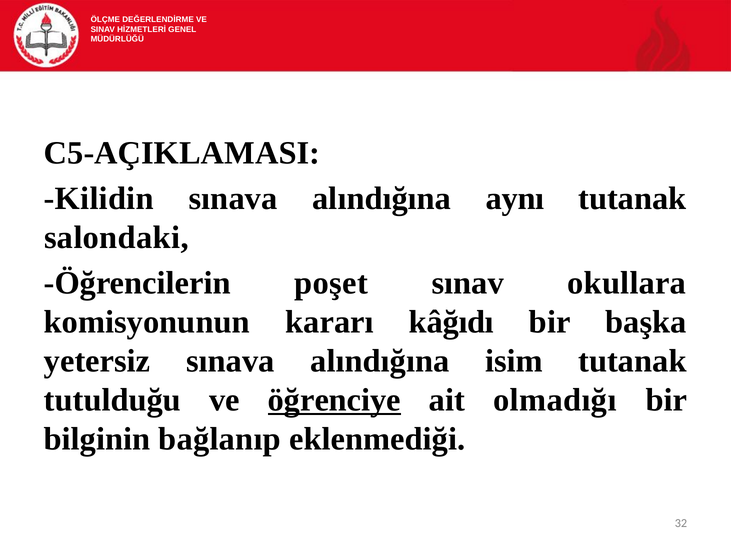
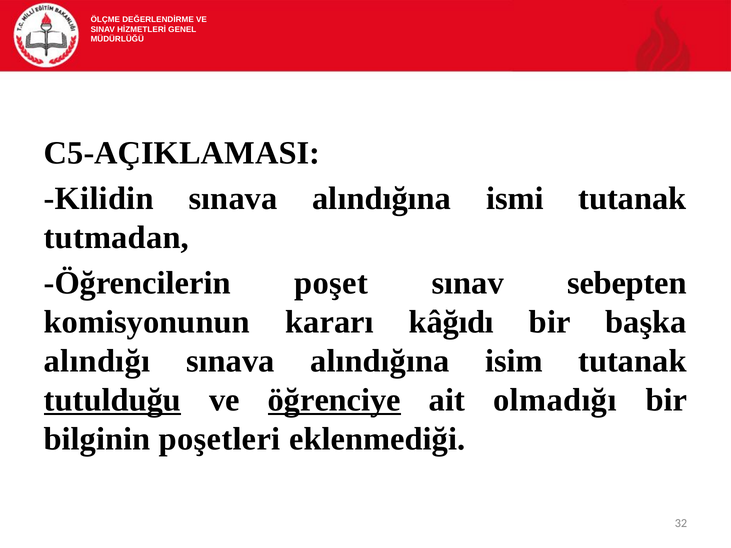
aynı: aynı -> ismi
salondaki: salondaki -> tutmadan
okullara: okullara -> sebepten
yetersiz: yetersiz -> alındığı
tutulduğu underline: none -> present
bağlanıp: bağlanıp -> poşetleri
